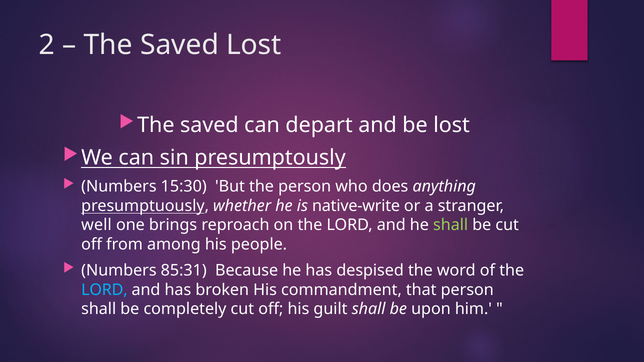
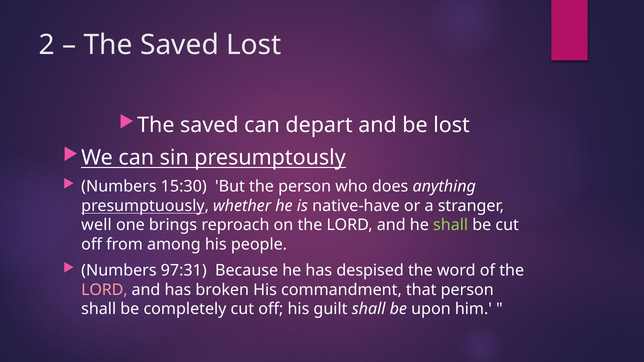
native-write: native-write -> native-have
85:31: 85:31 -> 97:31
LORD at (104, 290) colour: light blue -> pink
